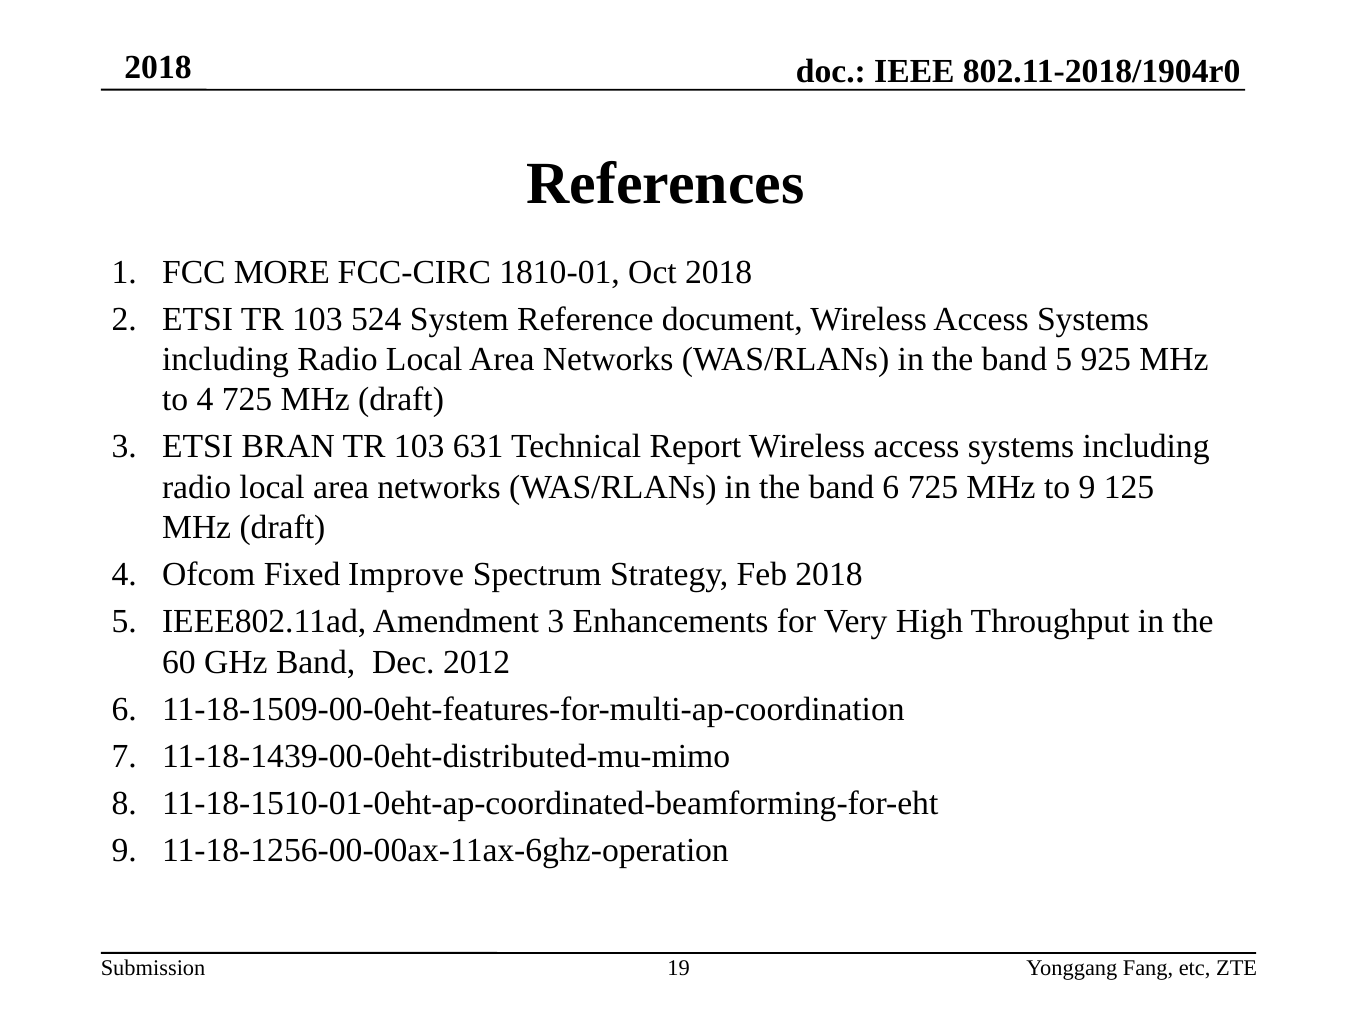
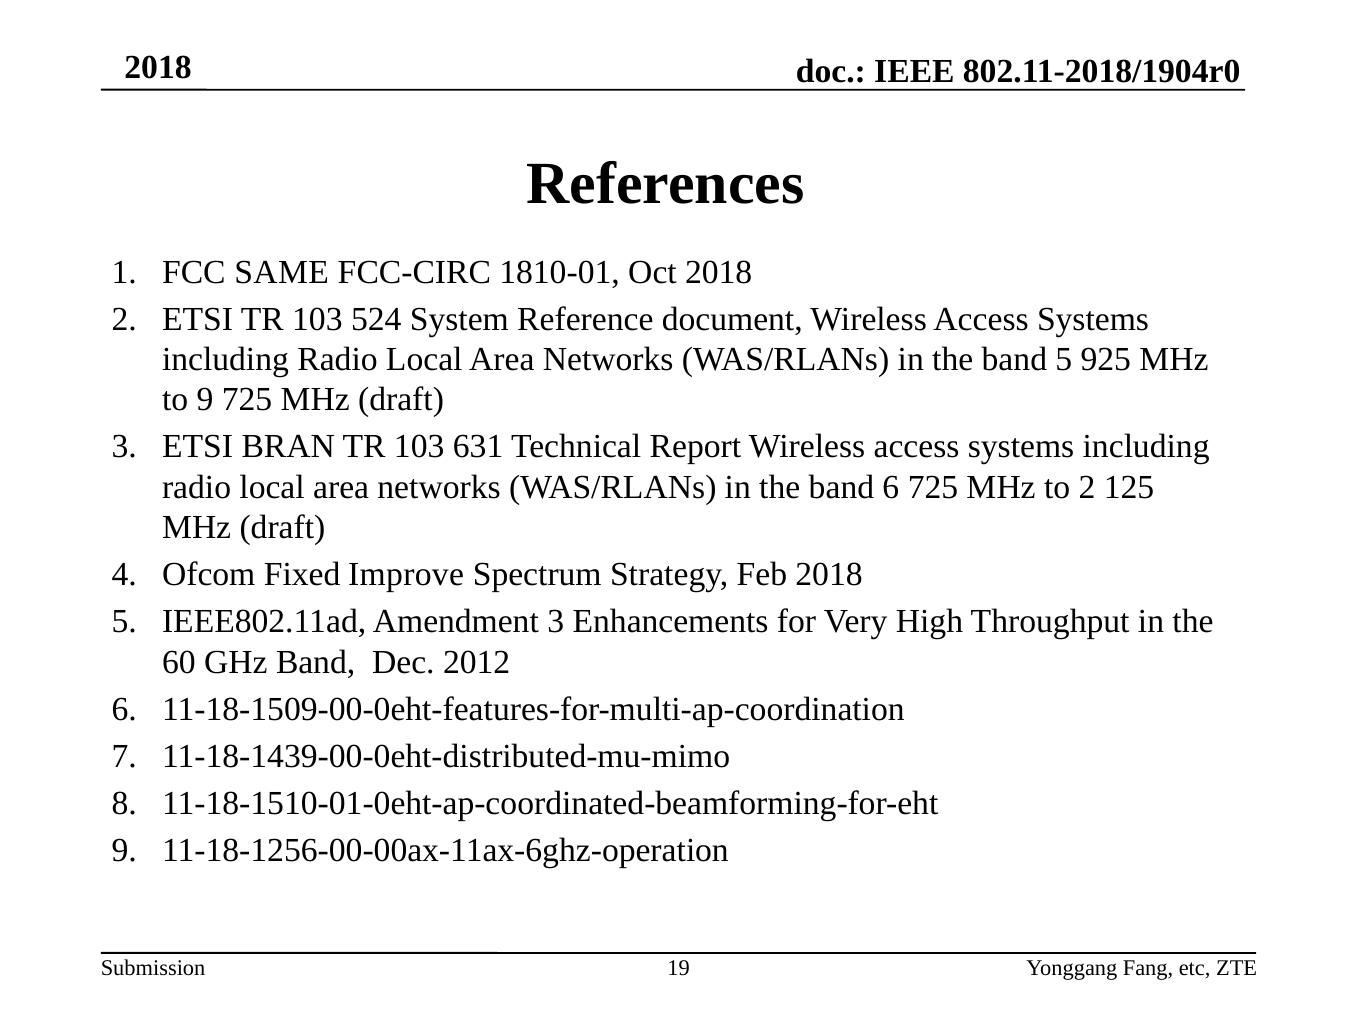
MORE: MORE -> SAME
to 4: 4 -> 9
to 9: 9 -> 2
